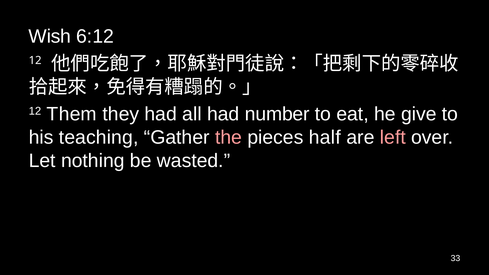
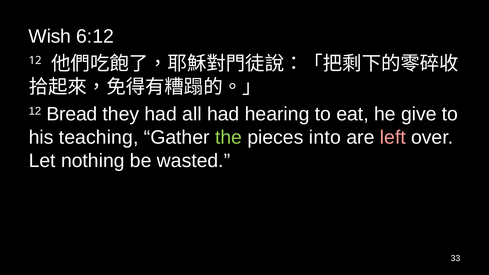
Them: Them -> Bread
number: number -> hearing
the colour: pink -> light green
half: half -> into
